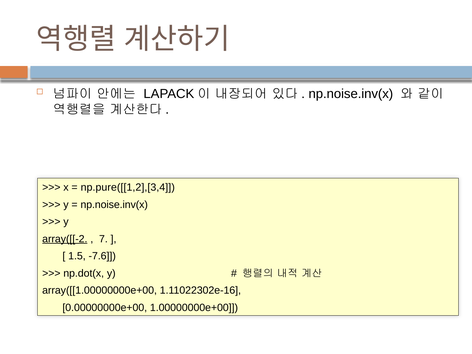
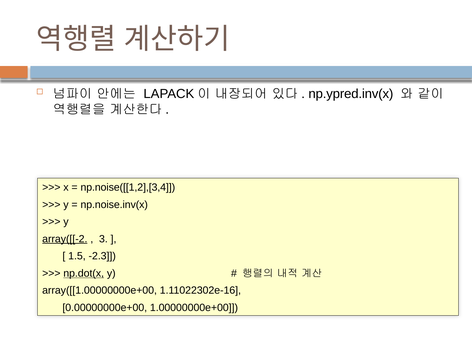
np.noise.inv(x at (351, 94): np.noise.inv(x -> np.ypred.inv(x
np.pure([[1,2],[3,4: np.pure([[1,2],[3,4 -> np.noise([[1,2],[3,4
7: 7 -> 3
-7.6: -7.6 -> -2.3
np.dot(x underline: none -> present
